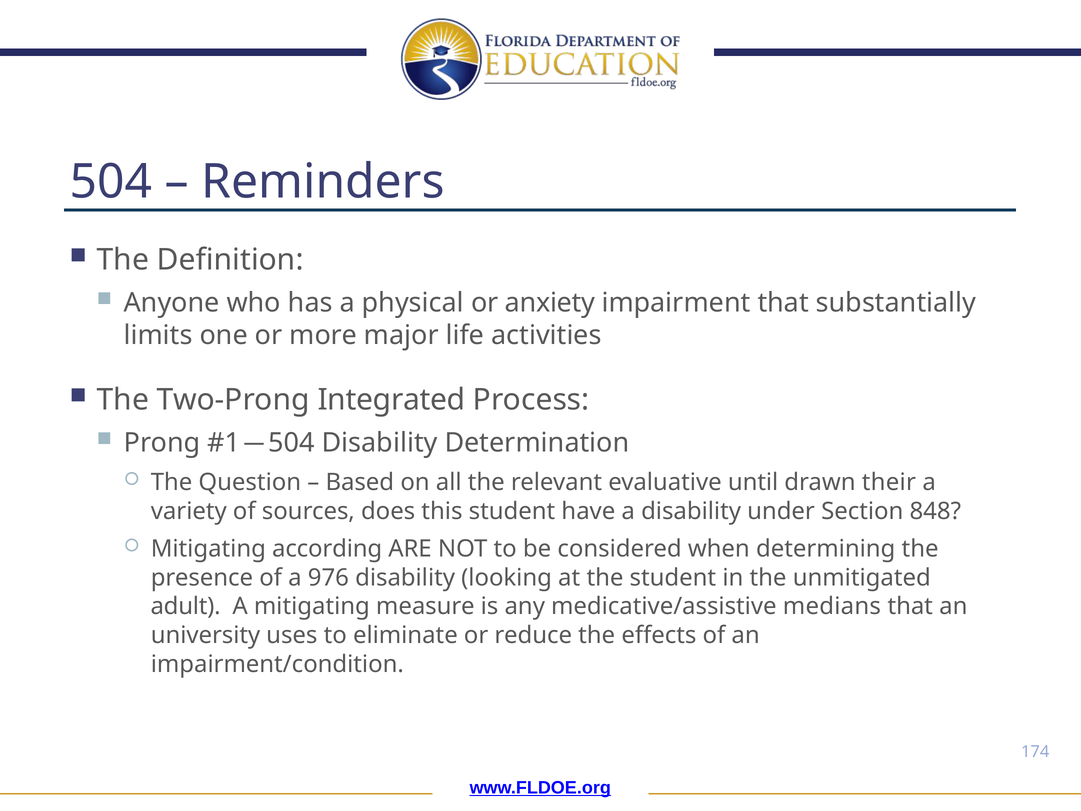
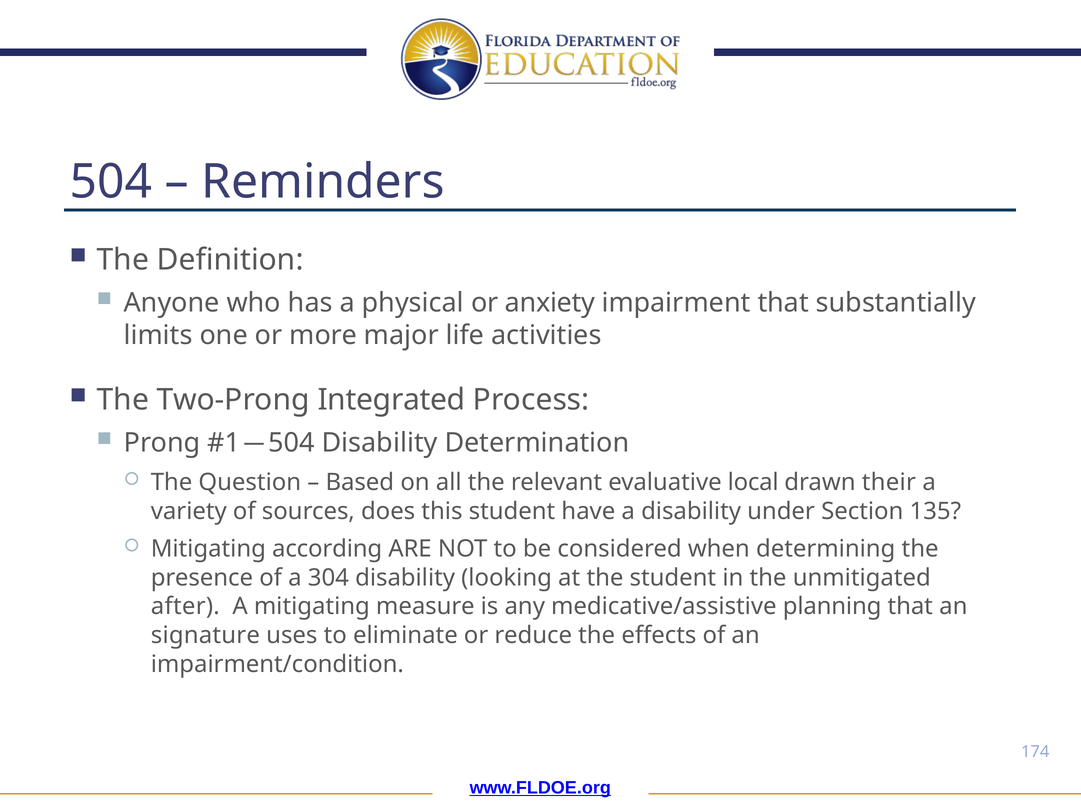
until: until -> local
848: 848 -> 135
976: 976 -> 304
adult: adult -> after
medians: medians -> planning
university: university -> signature
